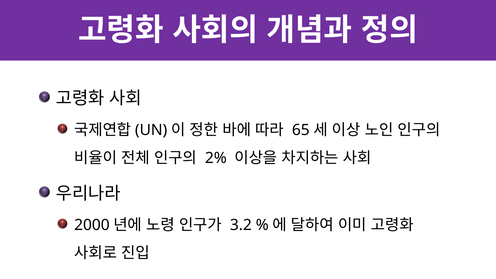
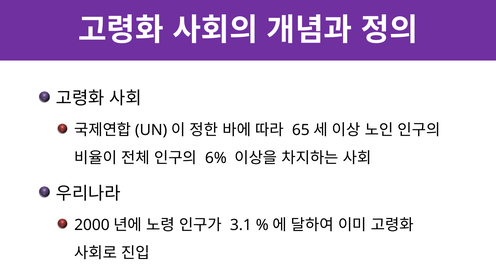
2%: 2% -> 6%
3.2: 3.2 -> 3.1
